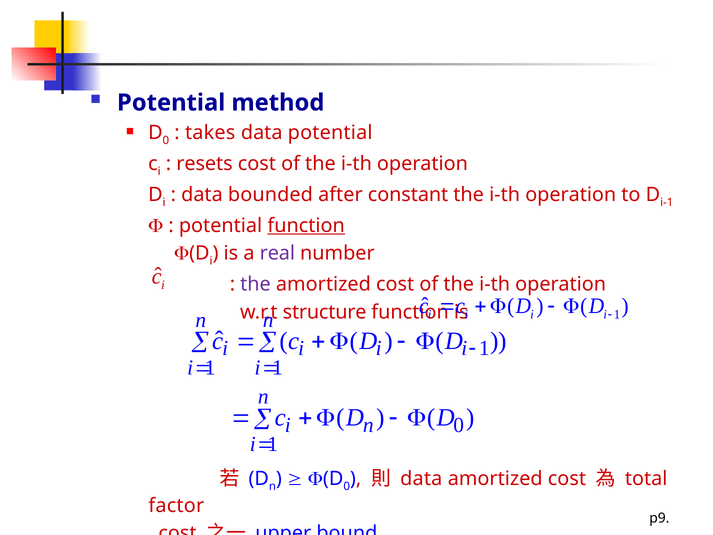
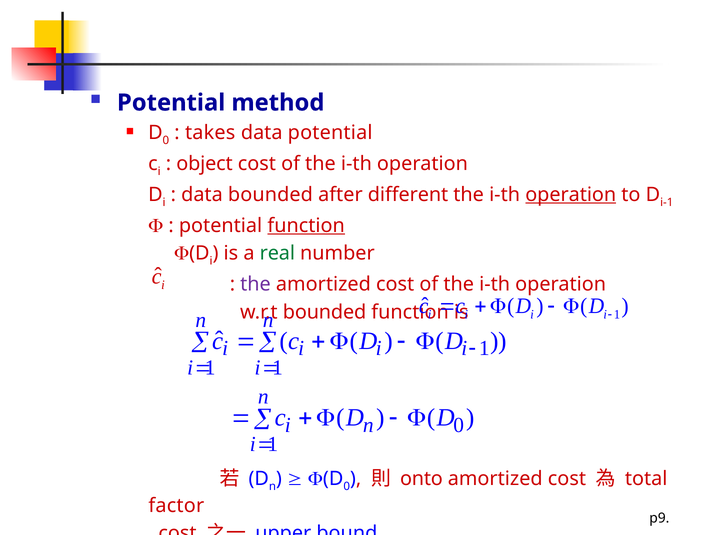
resets: resets -> object
constant: constant -> different
operation at (571, 194) underline: none -> present
real colour: purple -> green
structure at (325, 312): structure -> bounded
data at (421, 478): data -> onto
